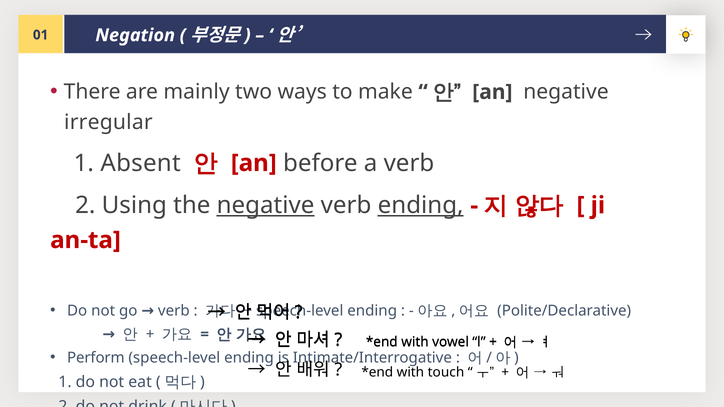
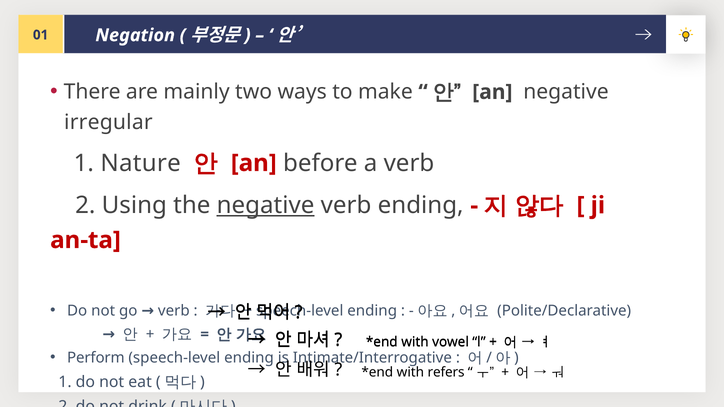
Absent: Absent -> Nature
ending at (421, 205) underline: present -> none
touch: touch -> refers
